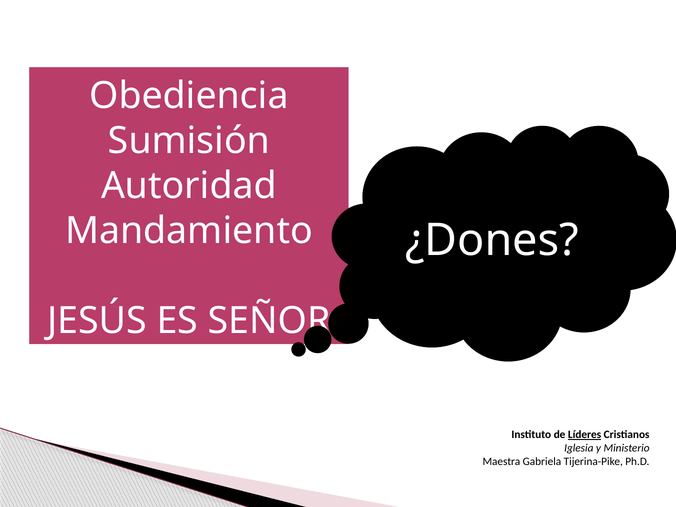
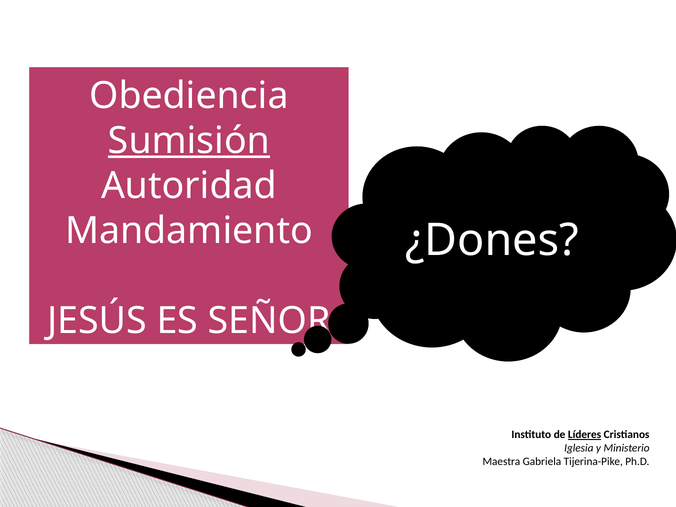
Sumisión underline: none -> present
